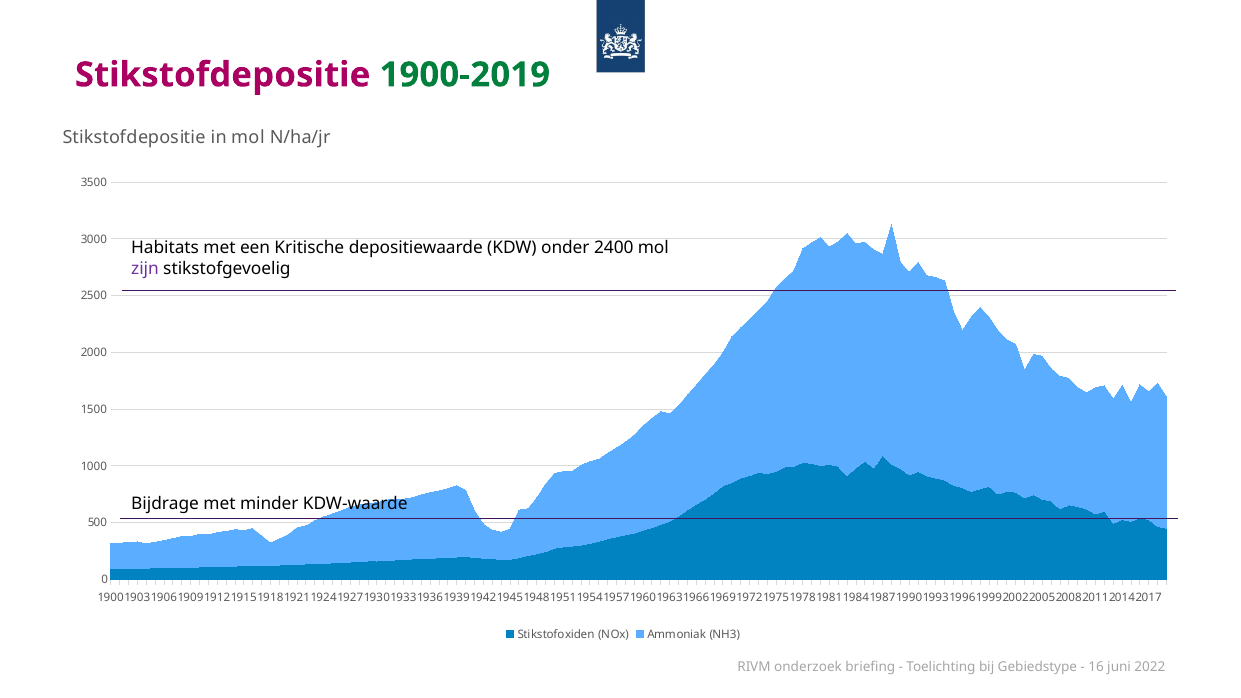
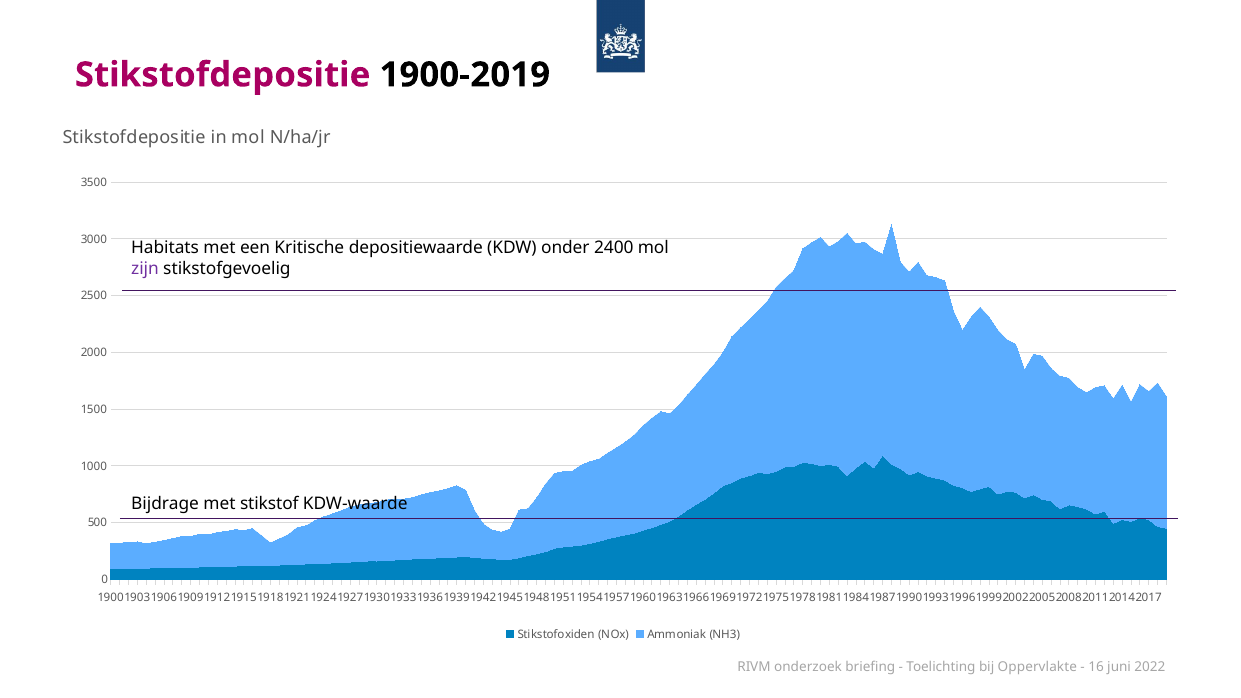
1900-2019 colour: green -> black
minder: minder -> stikstof
Gebiedstype: Gebiedstype -> Oppervlakte
